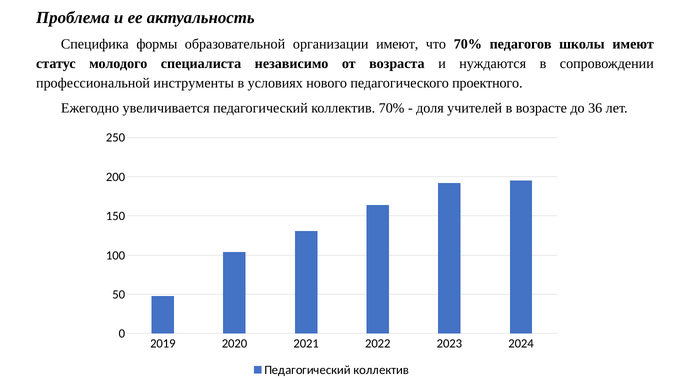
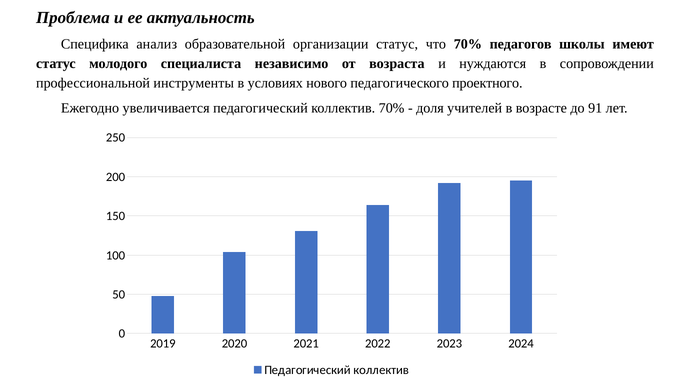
формы: формы -> анализ
организации имеют: имеют -> статус
36: 36 -> 91
